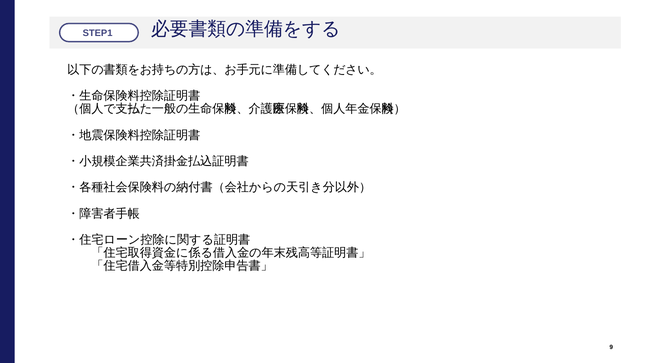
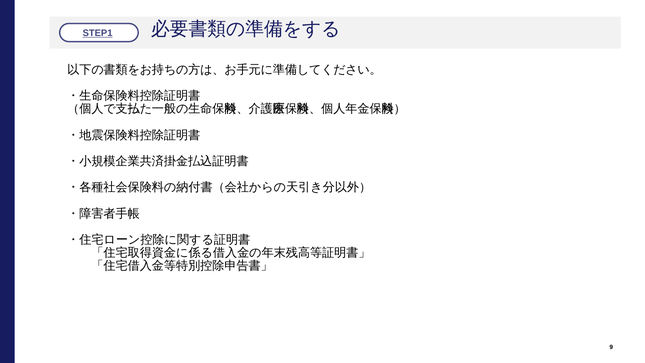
STEP1 underline: none -> present
